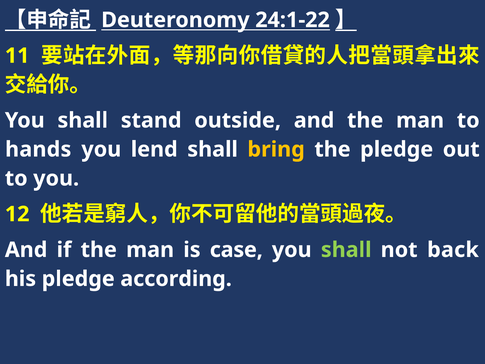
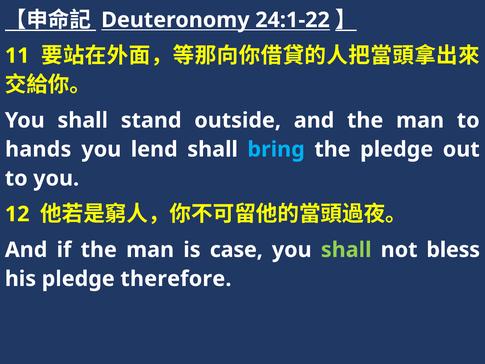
bring colour: yellow -> light blue
back: back -> bless
according: according -> therefore
